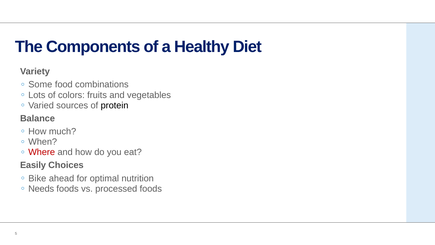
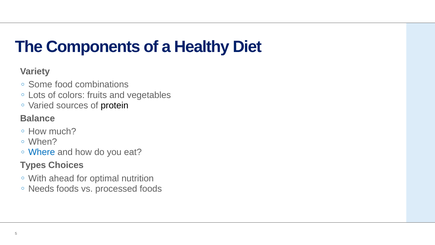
Where colour: red -> blue
Easily: Easily -> Types
Bike: Bike -> With
